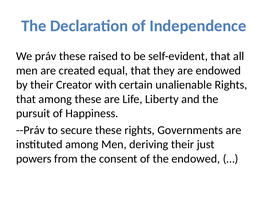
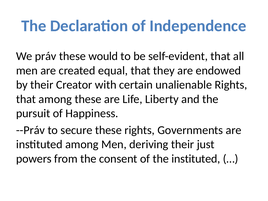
raised: raised -> would
the endowed: endowed -> instituted
